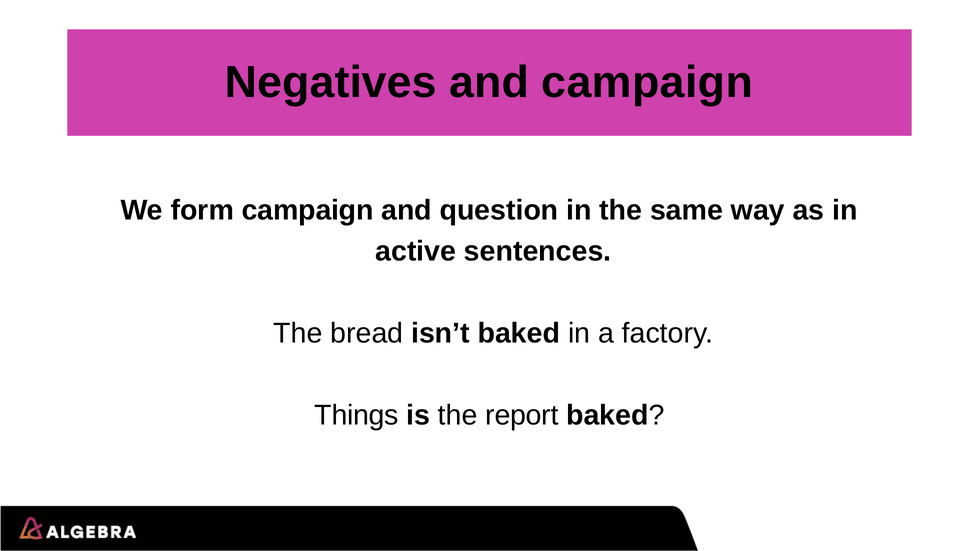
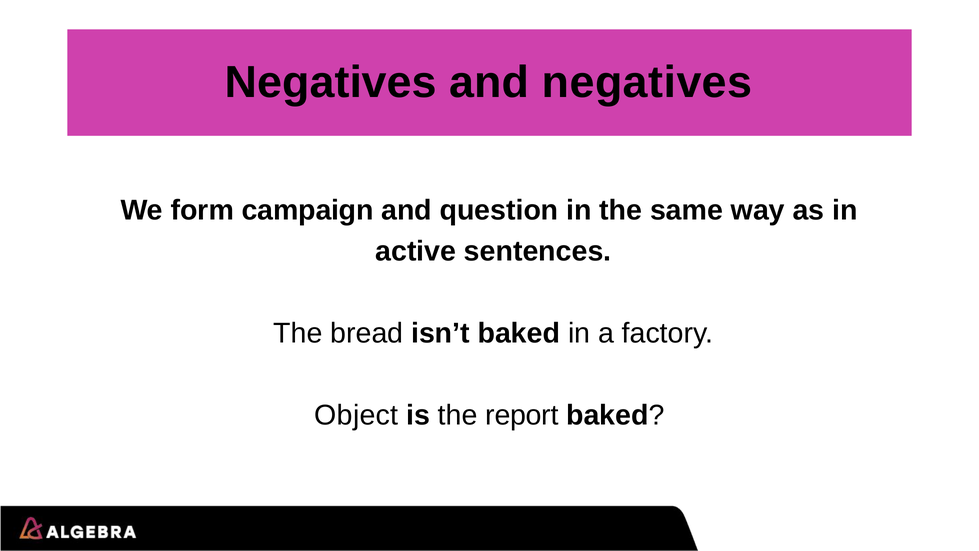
and campaign: campaign -> negatives
Things: Things -> Object
